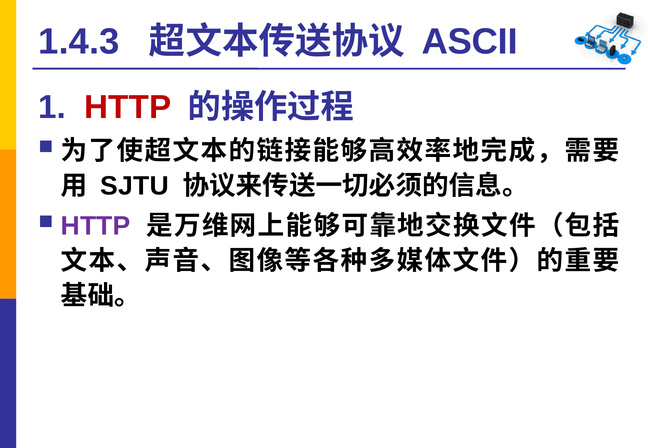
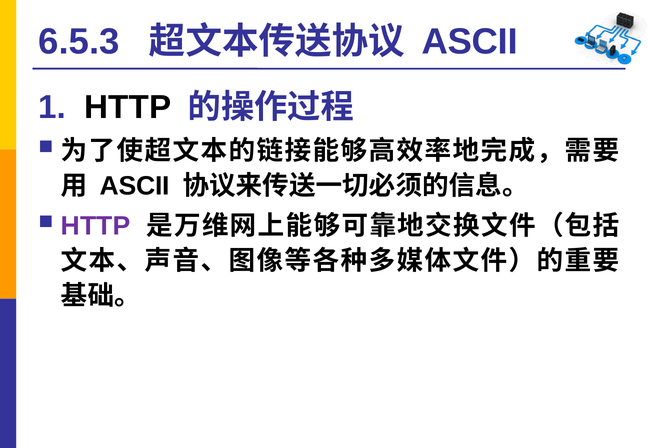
1.4.3: 1.4.3 -> 6.5.3
HTTP at (128, 107) colour: red -> black
SJTU at (134, 186): SJTU -> ASCII
